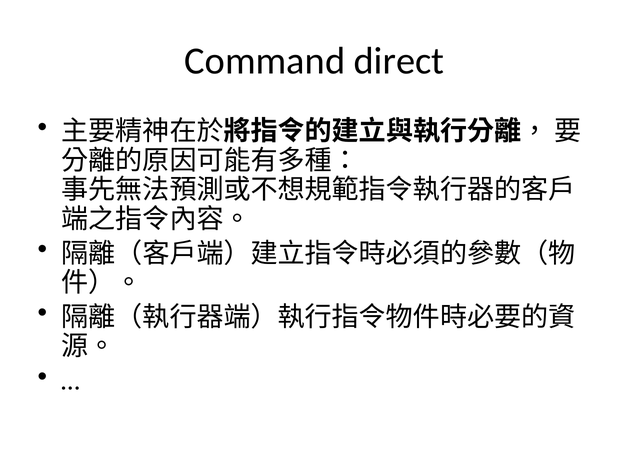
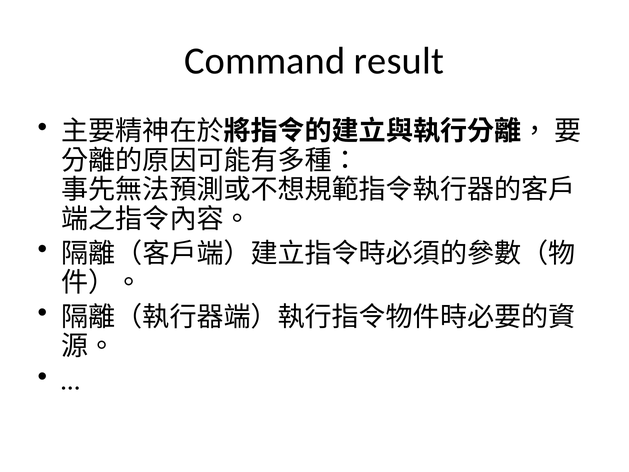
direct: direct -> result
